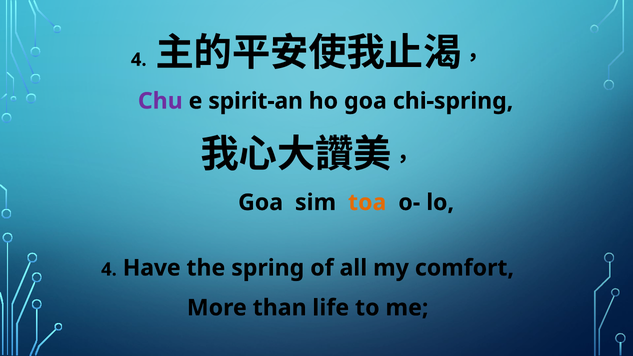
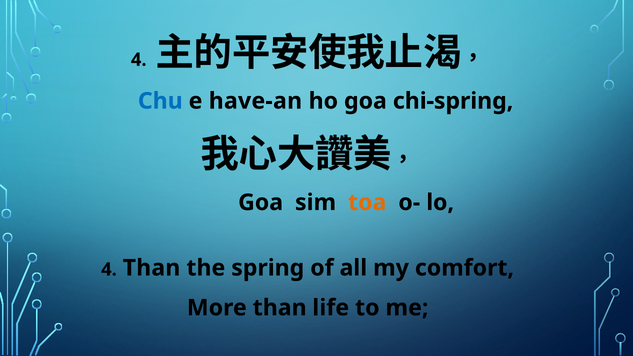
Chu colour: purple -> blue
spirit-an: spirit-an -> have-an
4 Have: Have -> Than
